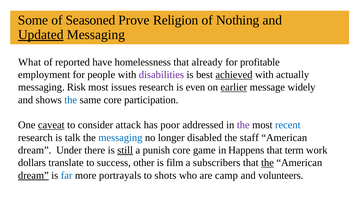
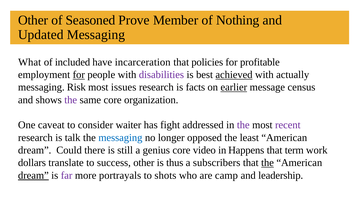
Some at (33, 20): Some -> Other
Religion: Religion -> Member
Updated underline: present -> none
reported: reported -> included
homelessness: homelessness -> incarceration
already: already -> policies
for at (79, 74) underline: none -> present
even: even -> facts
widely: widely -> census
the at (71, 100) colour: blue -> purple
participation: participation -> organization
caveat underline: present -> none
attack: attack -> waiter
poor: poor -> fight
recent colour: blue -> purple
disabled: disabled -> opposed
staff: staff -> least
Under: Under -> Could
still underline: present -> none
punish: punish -> genius
game: game -> video
film: film -> thus
far colour: blue -> purple
volunteers: volunteers -> leadership
